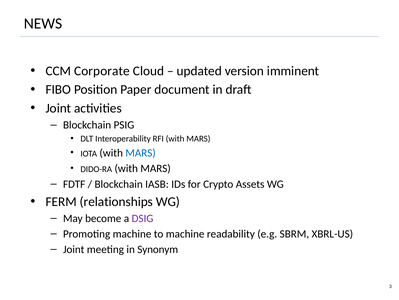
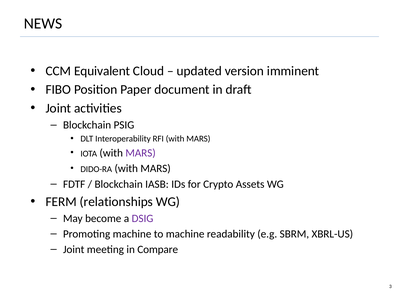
Corporate: Corporate -> Equivalent
MARS at (141, 153) colour: blue -> purple
Synonym: Synonym -> Compare
